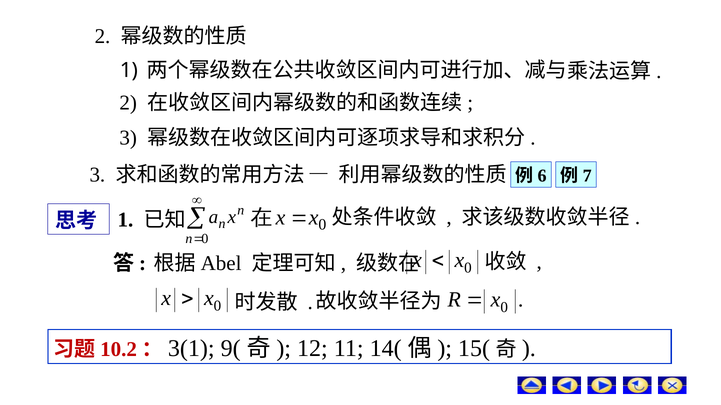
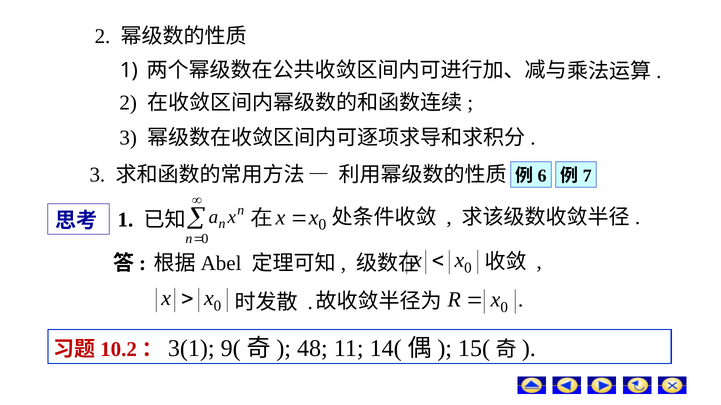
12: 12 -> 48
